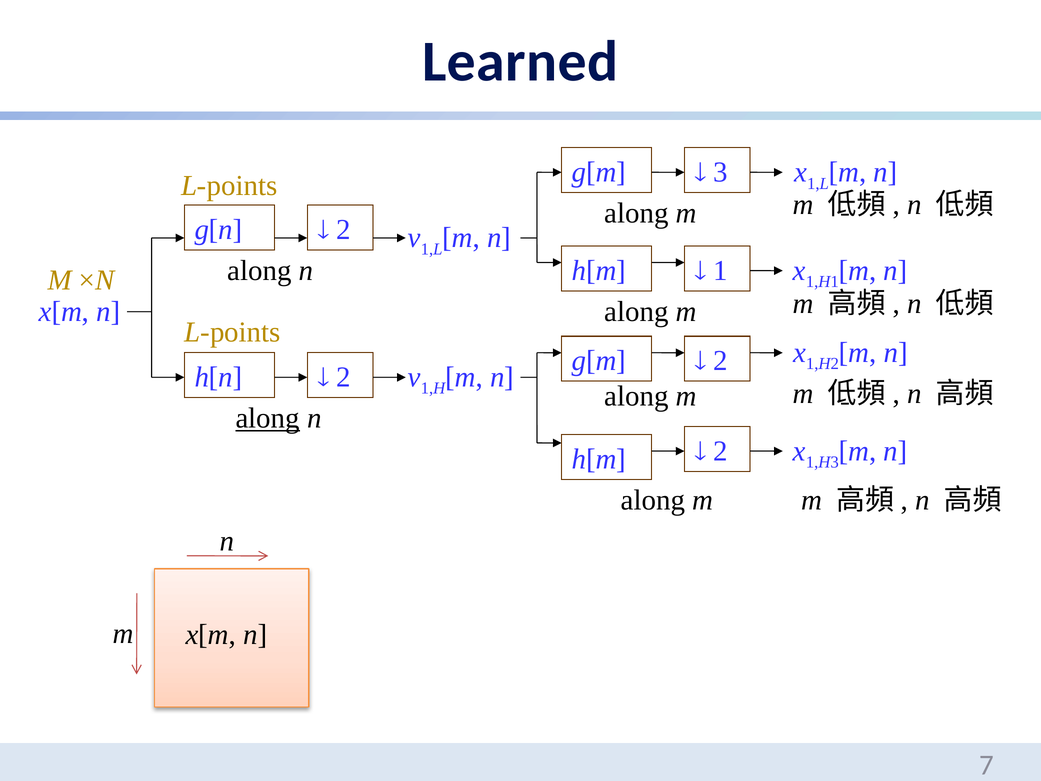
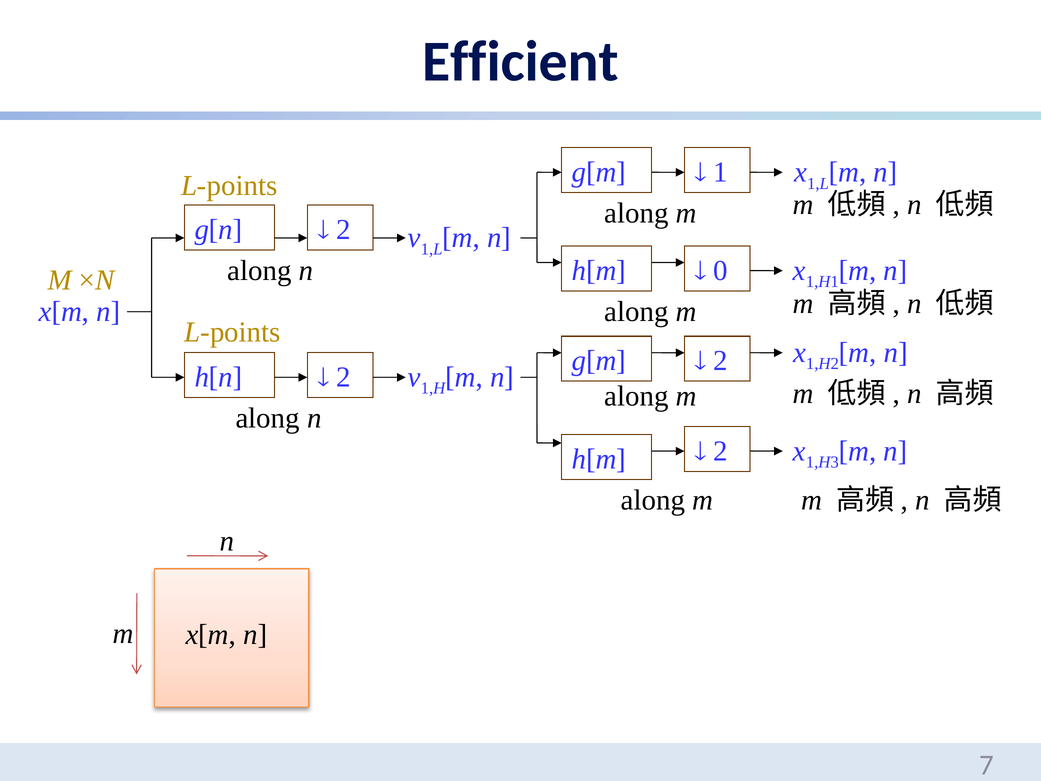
Learned: Learned -> Efficient
3: 3 -> 1
1: 1 -> 0
along at (268, 418) underline: present -> none
